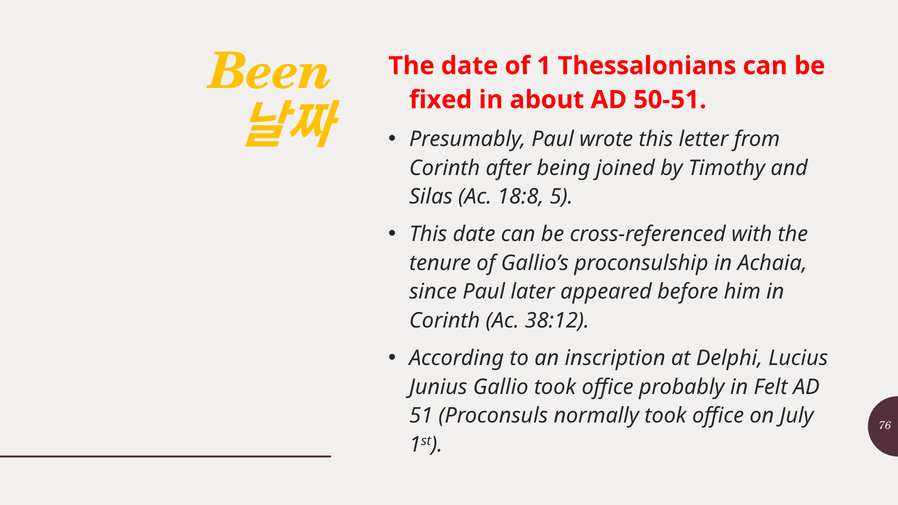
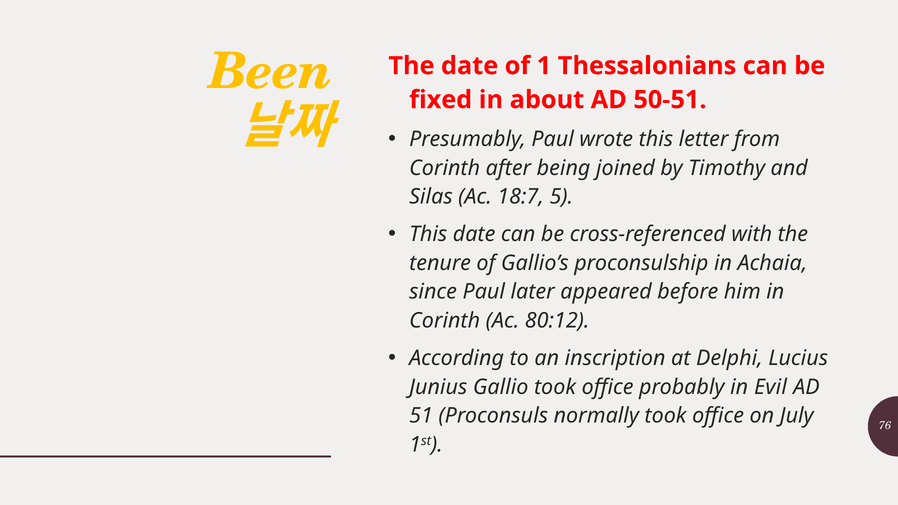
18:8: 18:8 -> 18:7
38:12: 38:12 -> 80:12
Felt: Felt -> Evil
